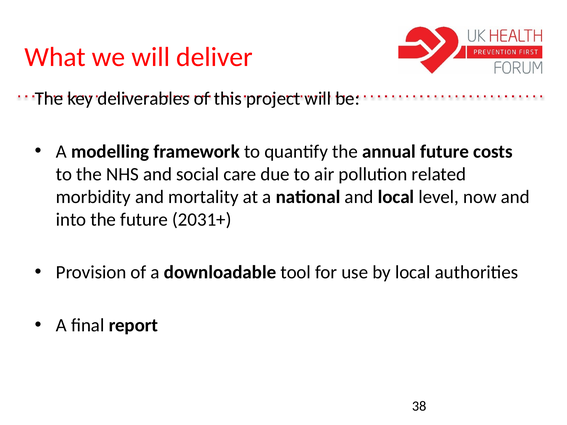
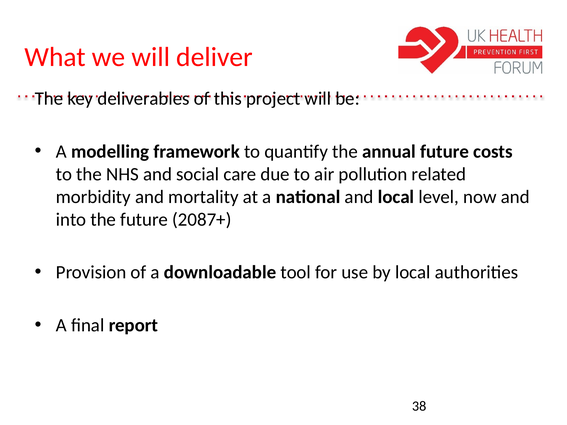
2031+: 2031+ -> 2087+
